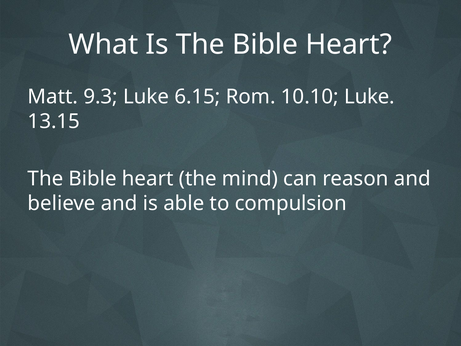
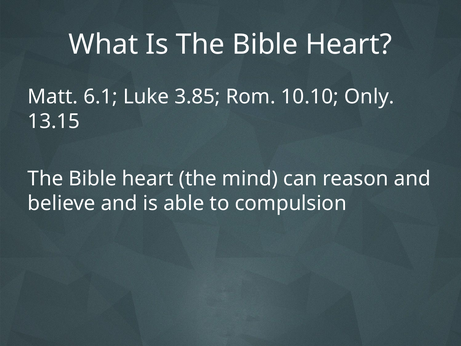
9.3: 9.3 -> 6.1
6.15: 6.15 -> 3.85
10.10 Luke: Luke -> Only
